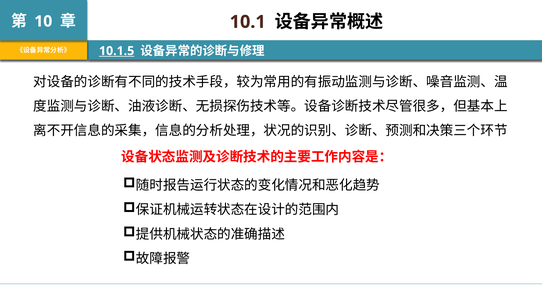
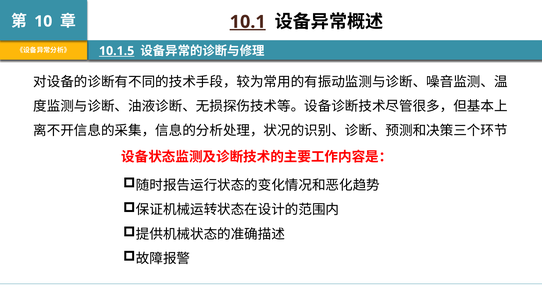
10.1 underline: none -> present
